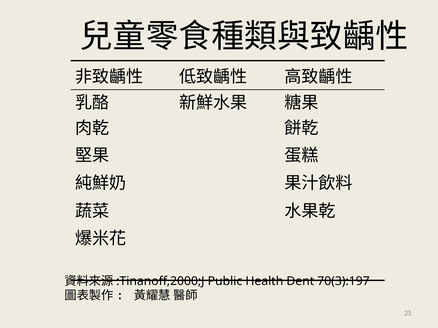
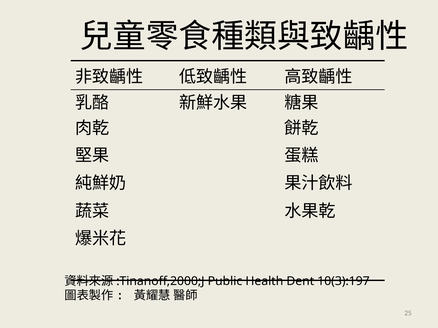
70(3):197: 70(3):197 -> 10(3):197
